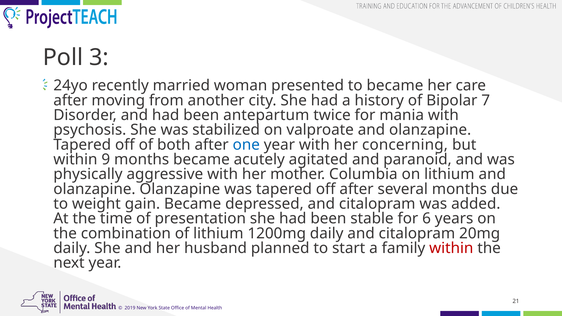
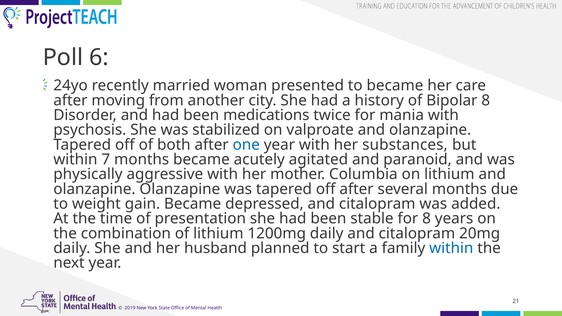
3: 3 -> 6
Bipolar 7: 7 -> 8
antepartum: antepartum -> medications
concerning: concerning -> substances
9: 9 -> 7
for 6: 6 -> 8
within at (451, 248) colour: red -> blue
